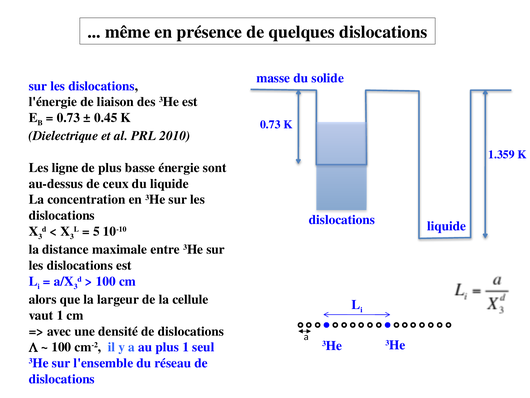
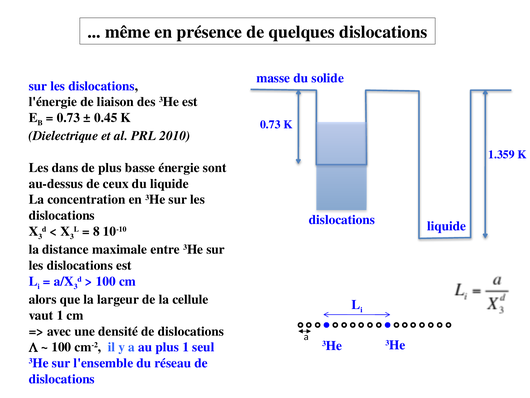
ligne: ligne -> dans
5: 5 -> 8
